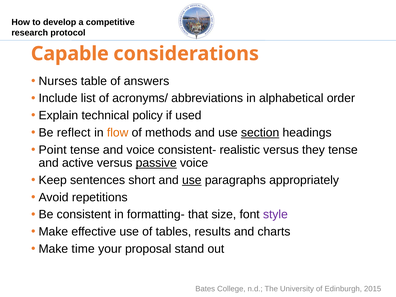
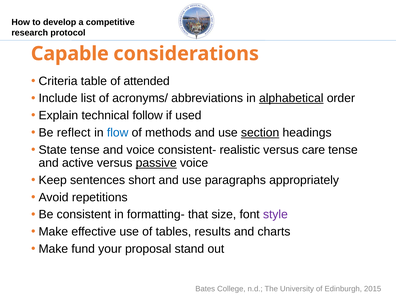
Nurses: Nurses -> Criteria
answers: answers -> attended
alphabetical underline: none -> present
policy: policy -> follow
flow colour: orange -> blue
Point: Point -> State
they: they -> care
use at (192, 180) underline: present -> none
time: time -> fund
